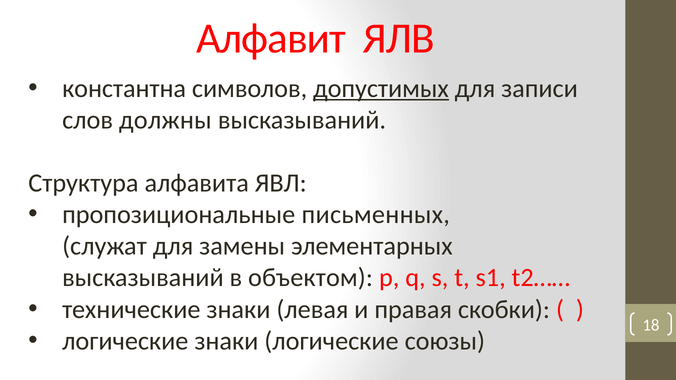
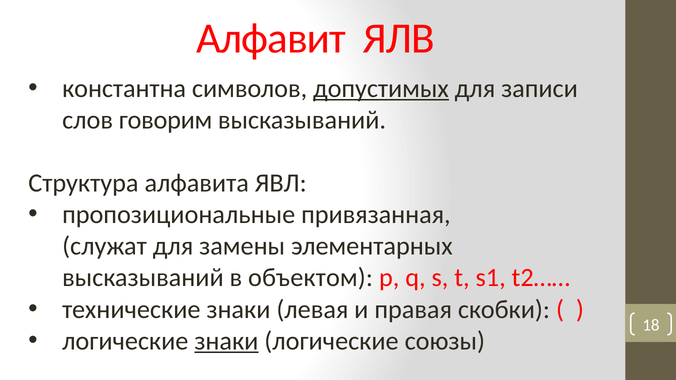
должны: должны -> говорим
письменных: письменных -> привязанная
знаки at (226, 341) underline: none -> present
